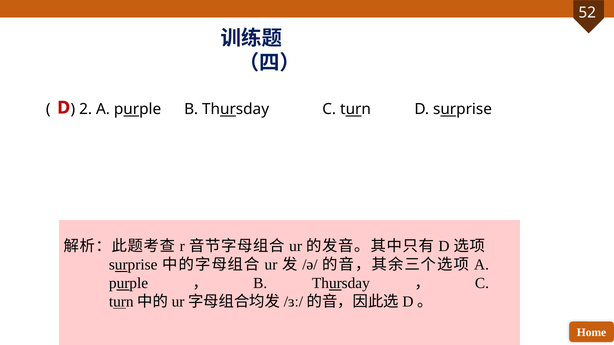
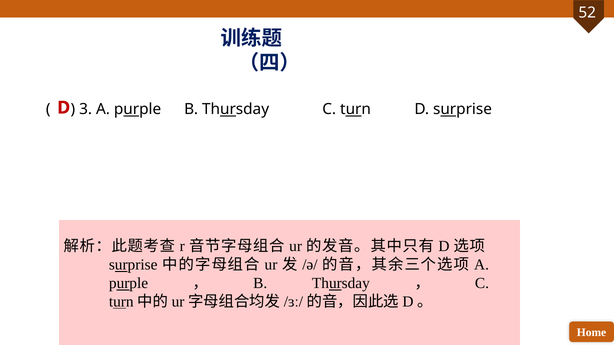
2: 2 -> 3
